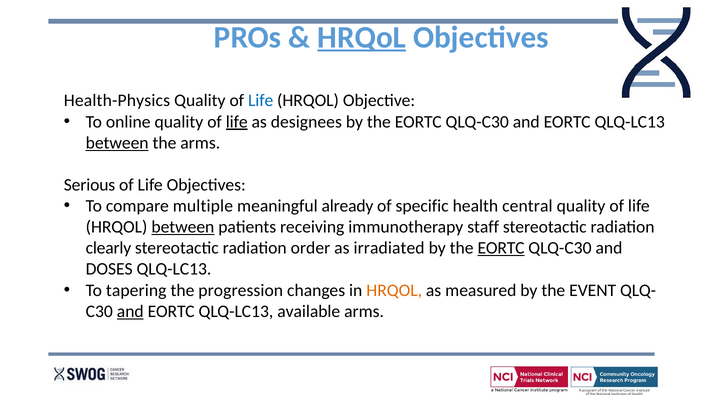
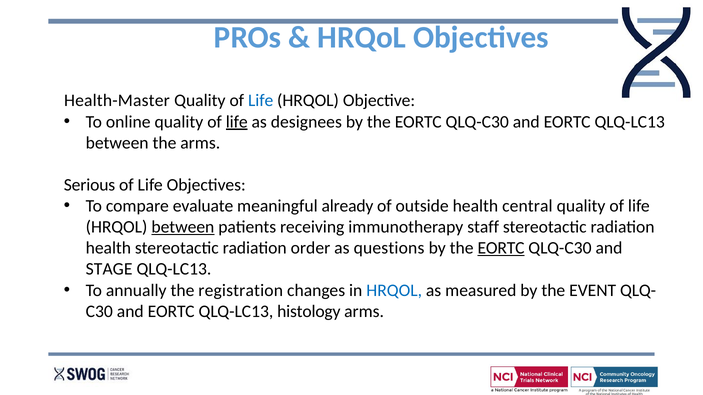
HRQoL at (362, 37) underline: present -> none
Health-Physics: Health-Physics -> Health-Master
between at (117, 143) underline: present -> none
multiple: multiple -> evaluate
specific: specific -> outside
clearly at (108, 248): clearly -> health
irradiated: irradiated -> questions
DOSES: DOSES -> STAGE
tapering: tapering -> annually
progression: progression -> registration
HRQOL at (394, 291) colour: orange -> blue
and at (130, 312) underline: present -> none
available: available -> histology
